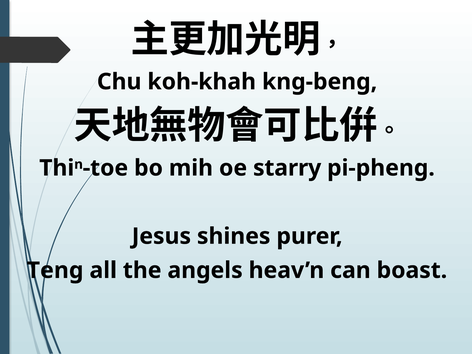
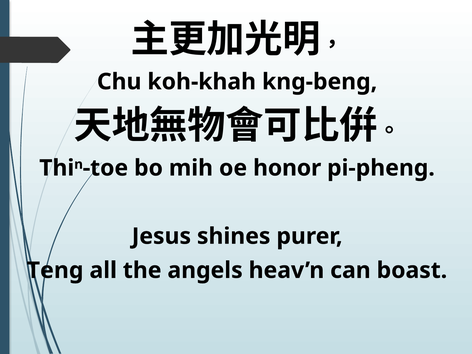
starry: starry -> honor
